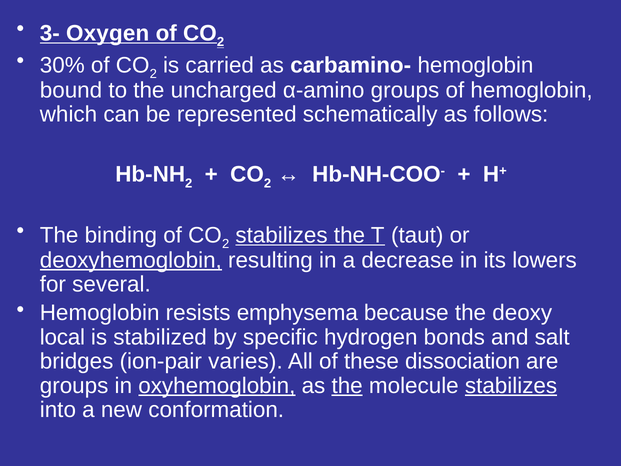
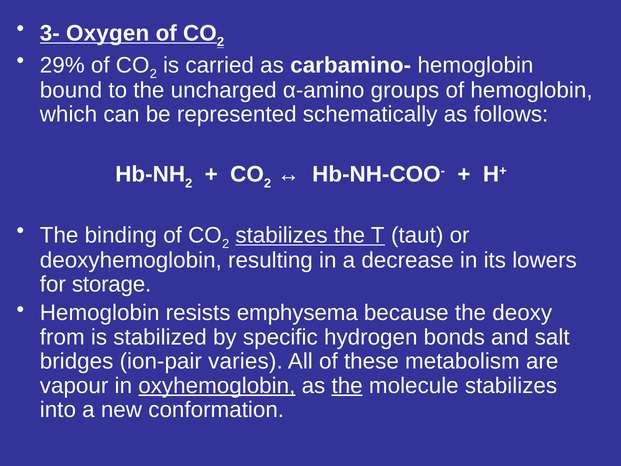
30%: 30% -> 29%
deoxyhemoglobin underline: present -> none
several: several -> storage
local: local -> from
dissociation: dissociation -> metabolism
groups at (74, 385): groups -> vapour
stabilizes at (511, 385) underline: present -> none
